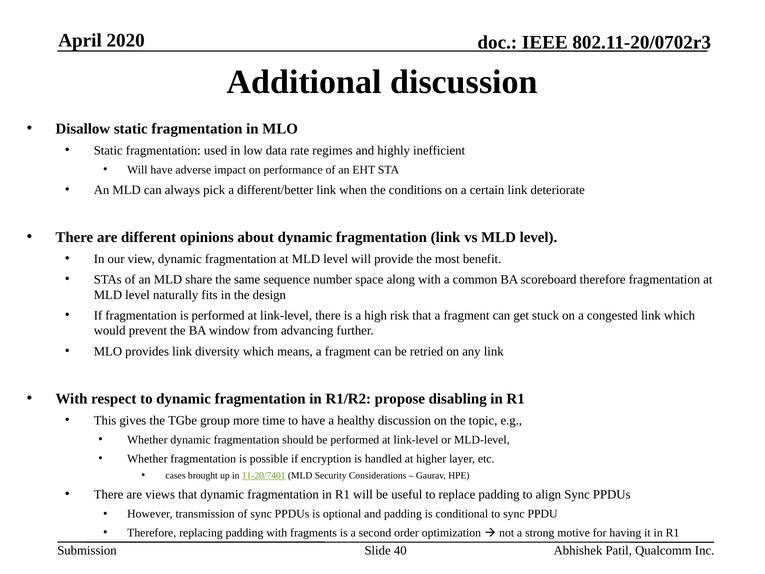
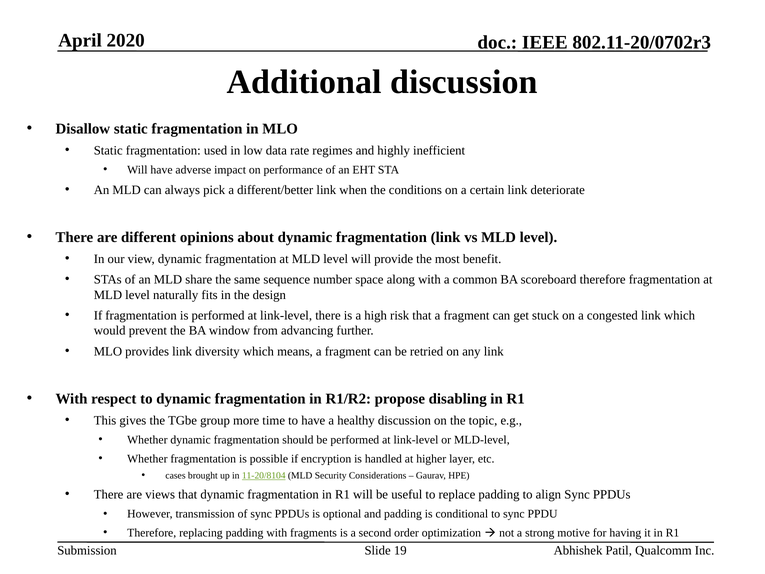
11-20/7401: 11-20/7401 -> 11-20/8104
40: 40 -> 19
